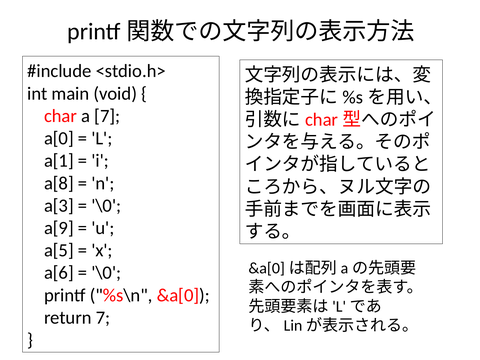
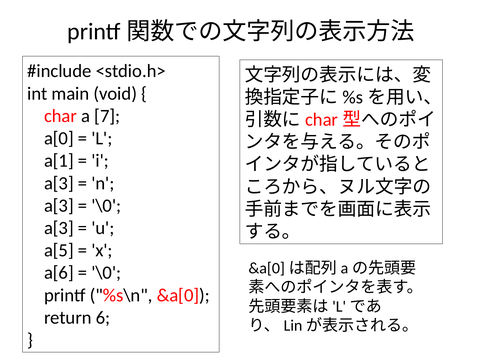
a[8 at (59, 183): a[8 -> a[3
a[9 at (59, 228): a[9 -> a[3
return 7: 7 -> 6
